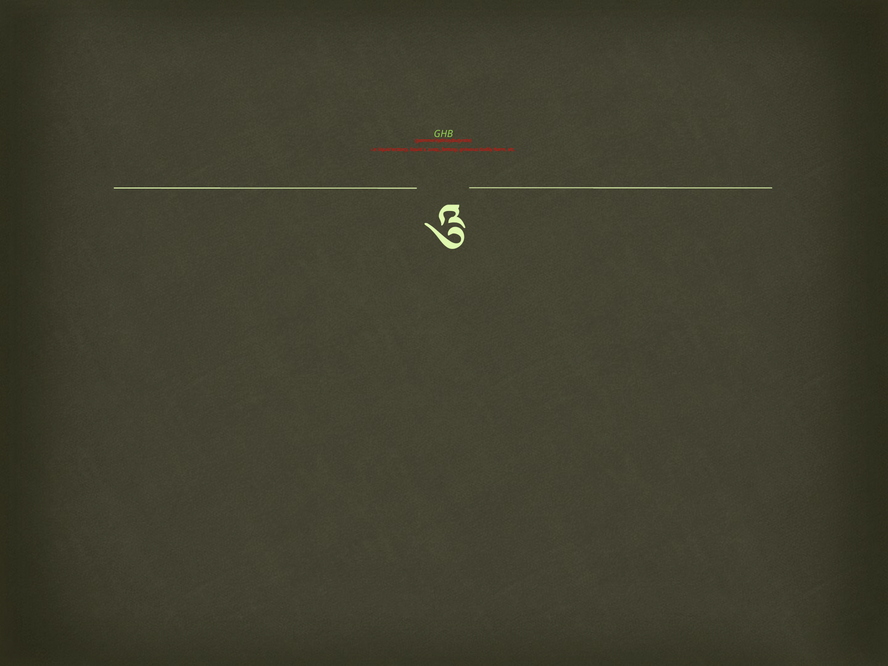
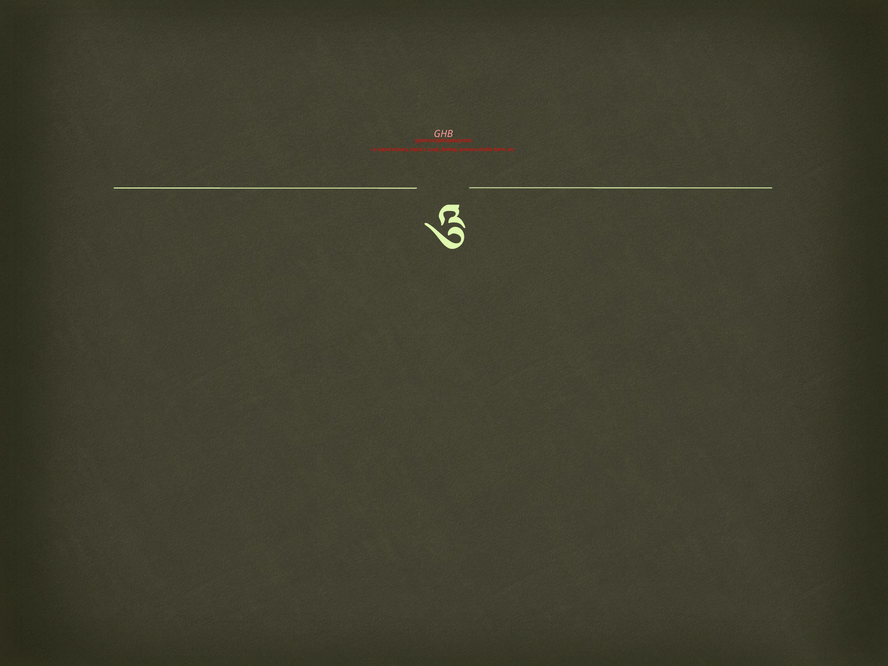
GHB colour: light green -> pink
